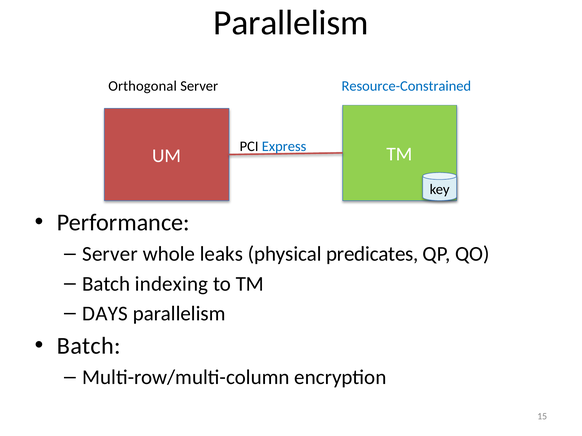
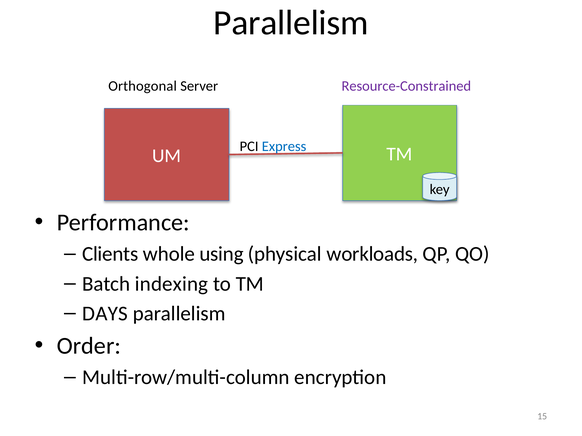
Resource-Constrained colour: blue -> purple
Server at (110, 254): Server -> Clients
leaks: leaks -> using
predicates: predicates -> workloads
Batch at (89, 346): Batch -> Order
